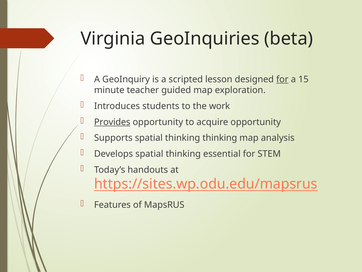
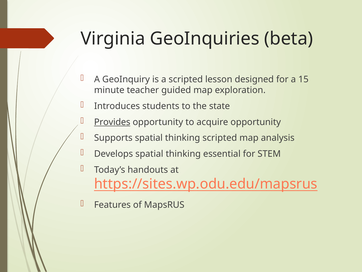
for at (282, 79) underline: present -> none
work: work -> state
thinking thinking: thinking -> scripted
